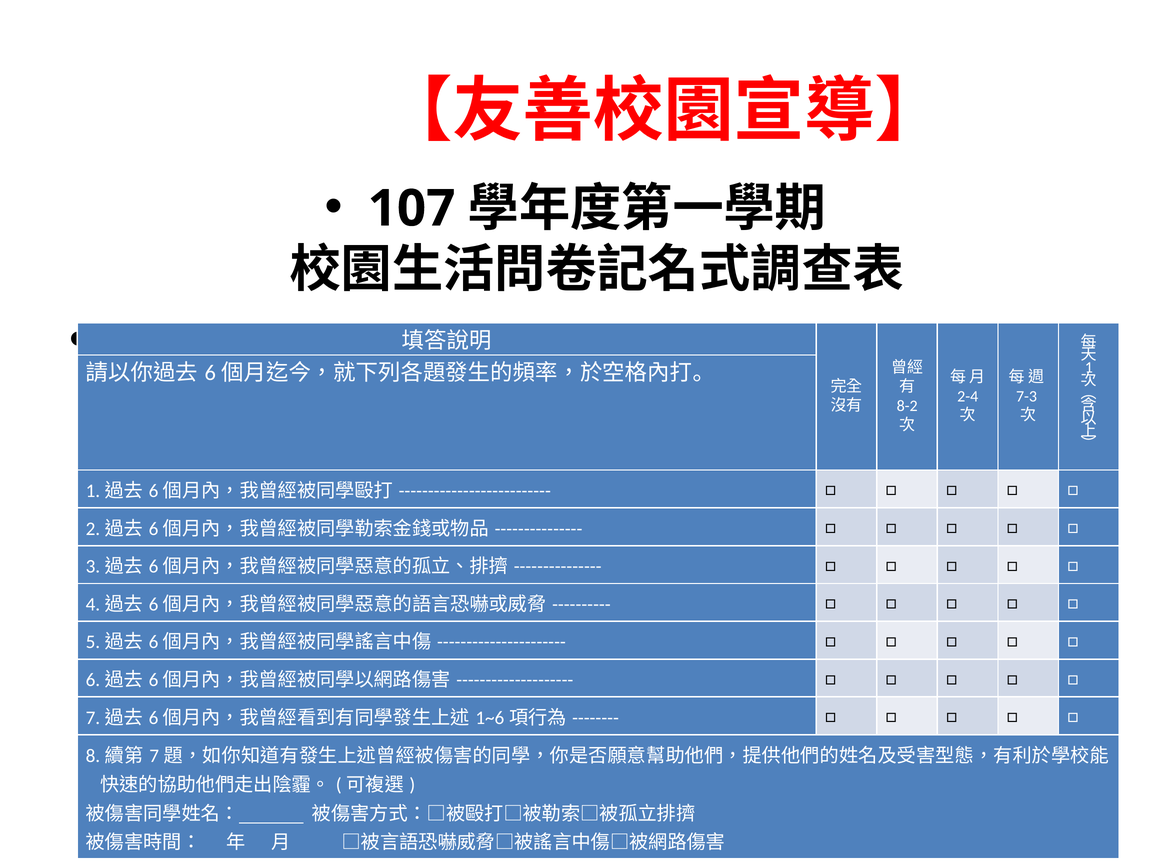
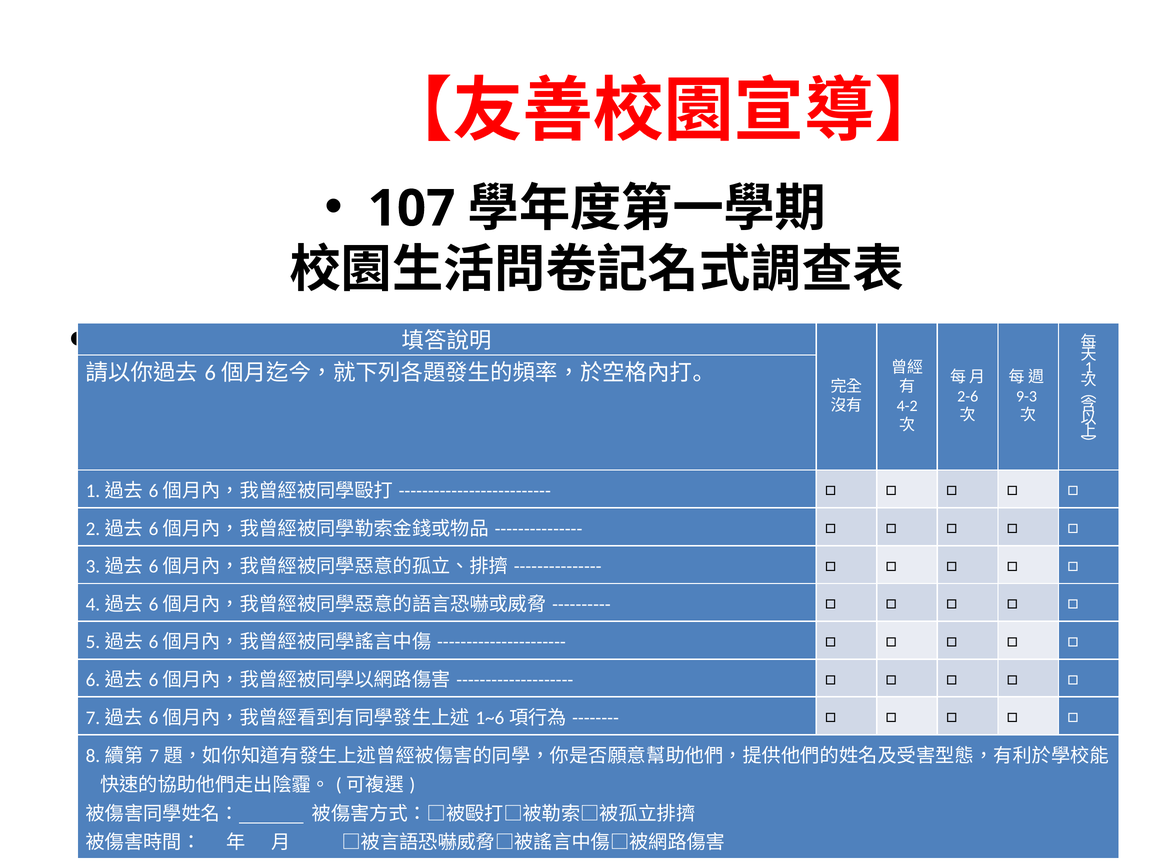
2-4: 2-4 -> 2-6
7-3: 7-3 -> 9-3
8-2: 8-2 -> 4-2
